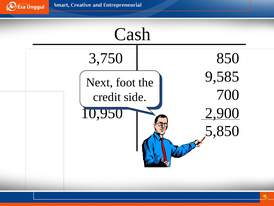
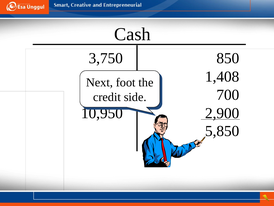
9,585: 9,585 -> 1,408
